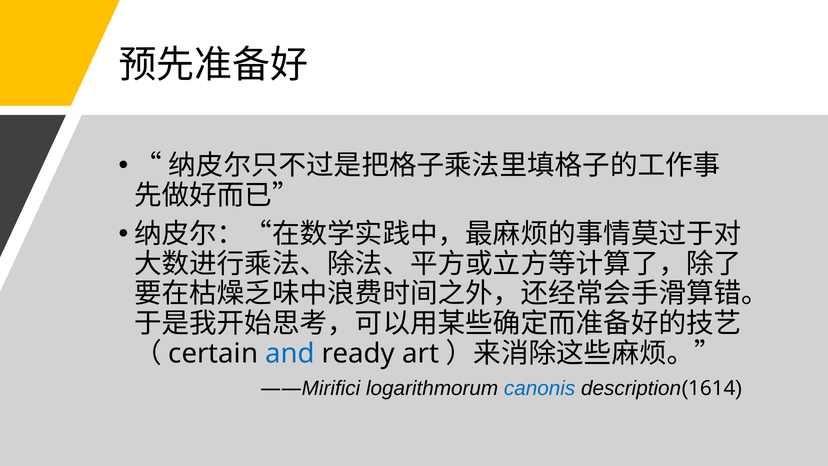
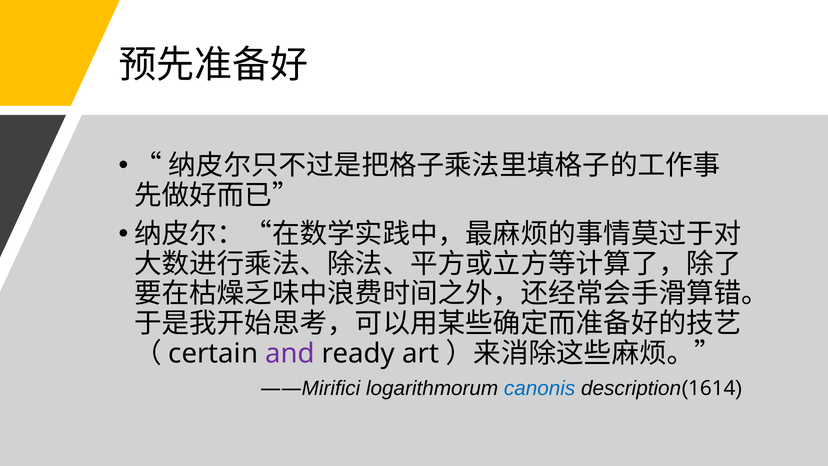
and colour: blue -> purple
